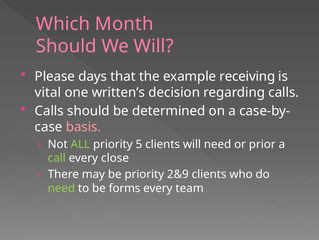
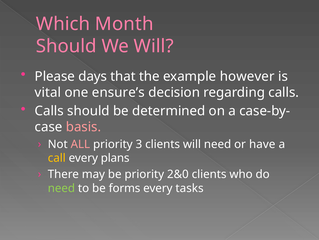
receiving: receiving -> however
written’s: written’s -> ensure’s
ALL colour: light green -> pink
5: 5 -> 3
prior: prior -> have
call colour: light green -> yellow
close: close -> plans
2&9: 2&9 -> 2&0
team: team -> tasks
